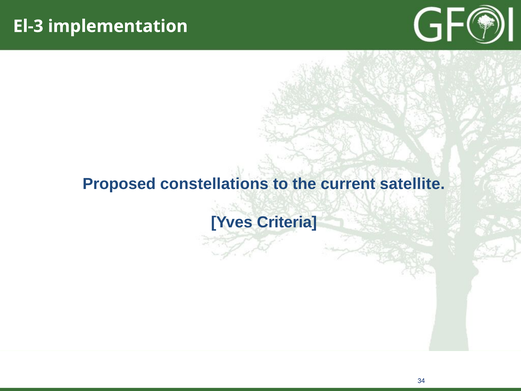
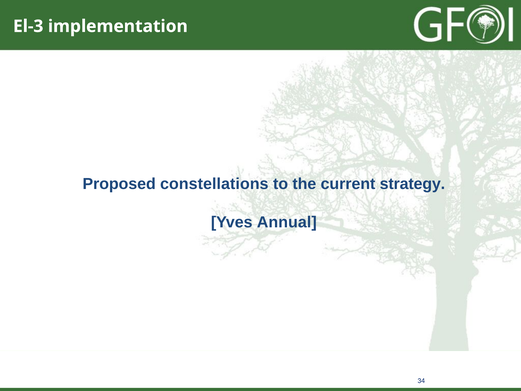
satellite: satellite -> strategy
Criteria: Criteria -> Annual
